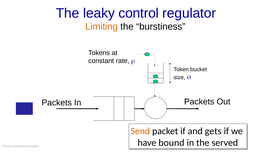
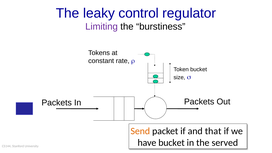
Limiting colour: orange -> purple
gets: gets -> that
have bound: bound -> bucket
